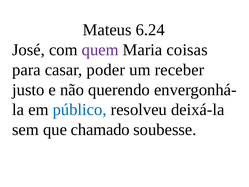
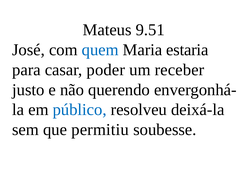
6.24: 6.24 -> 9.51
quem colour: purple -> blue
coisas: coisas -> estaria
chamado: chamado -> permitiu
